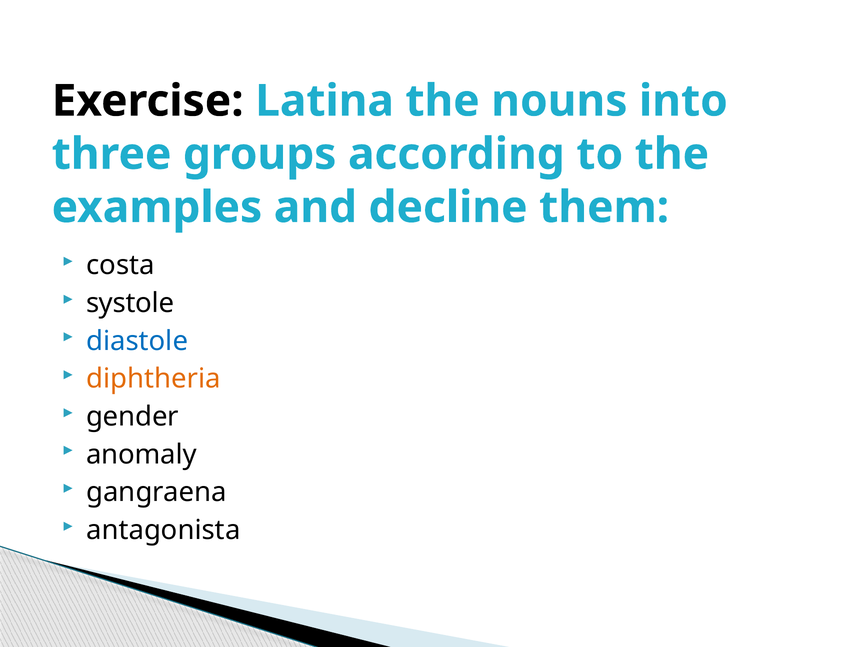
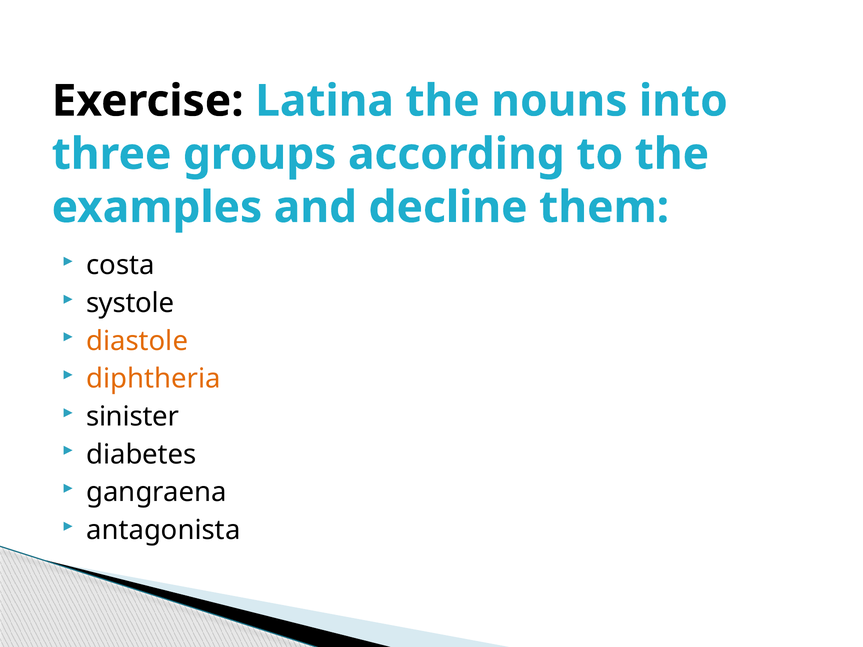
diastole colour: blue -> orange
gender: gender -> sinister
anomaly: anomaly -> diabetes
